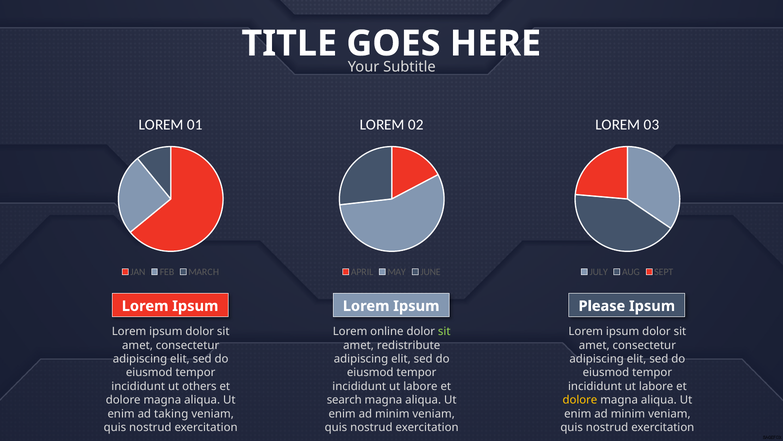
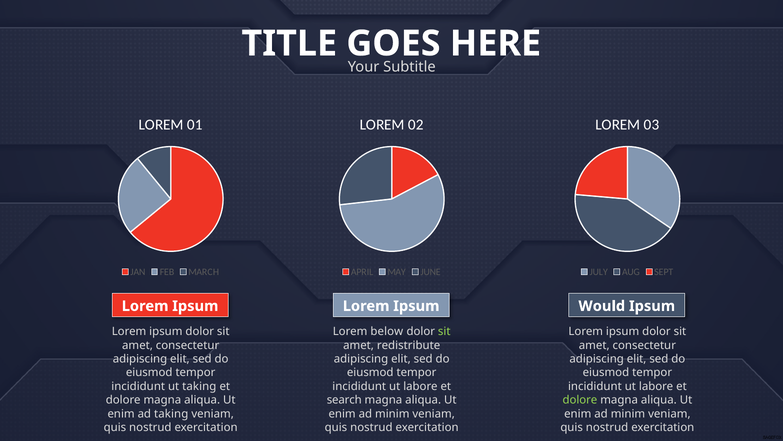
Please: Please -> Would
online: online -> below
ut others: others -> taking
dolore at (580, 400) colour: yellow -> light green
